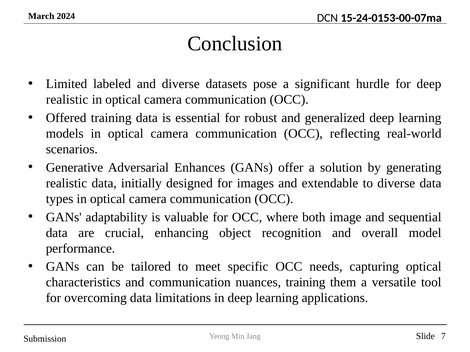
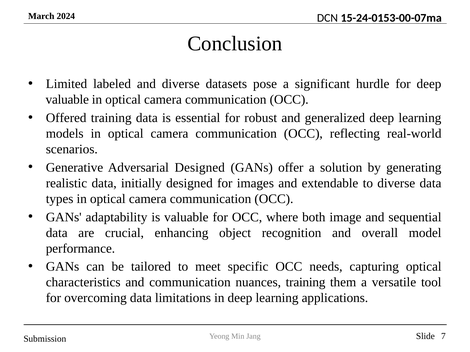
realistic at (67, 100): realistic -> valuable
Adversarial Enhances: Enhances -> Designed
